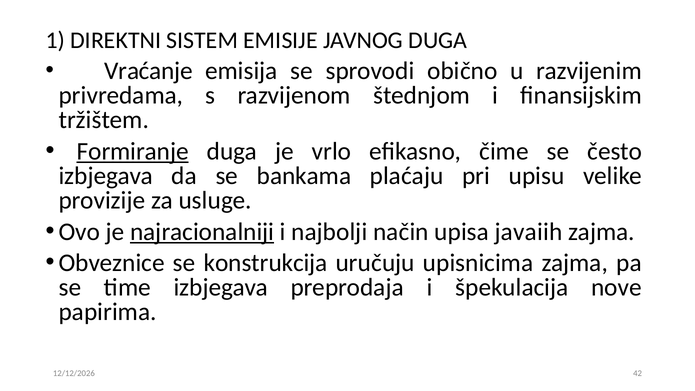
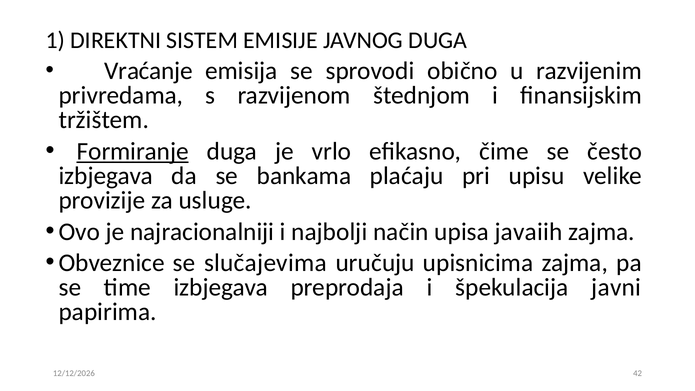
najracionalniji underline: present -> none
konstrukcija: konstrukcija -> slučajevima
nove: nove -> javni
